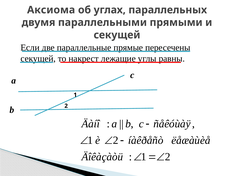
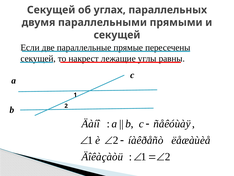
Аксиома at (51, 10): Аксиома -> Секущей
